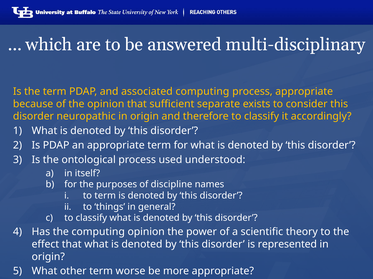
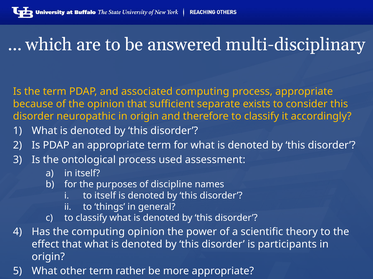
understood: understood -> assessment
to term: term -> itself
represented: represented -> participants
worse: worse -> rather
